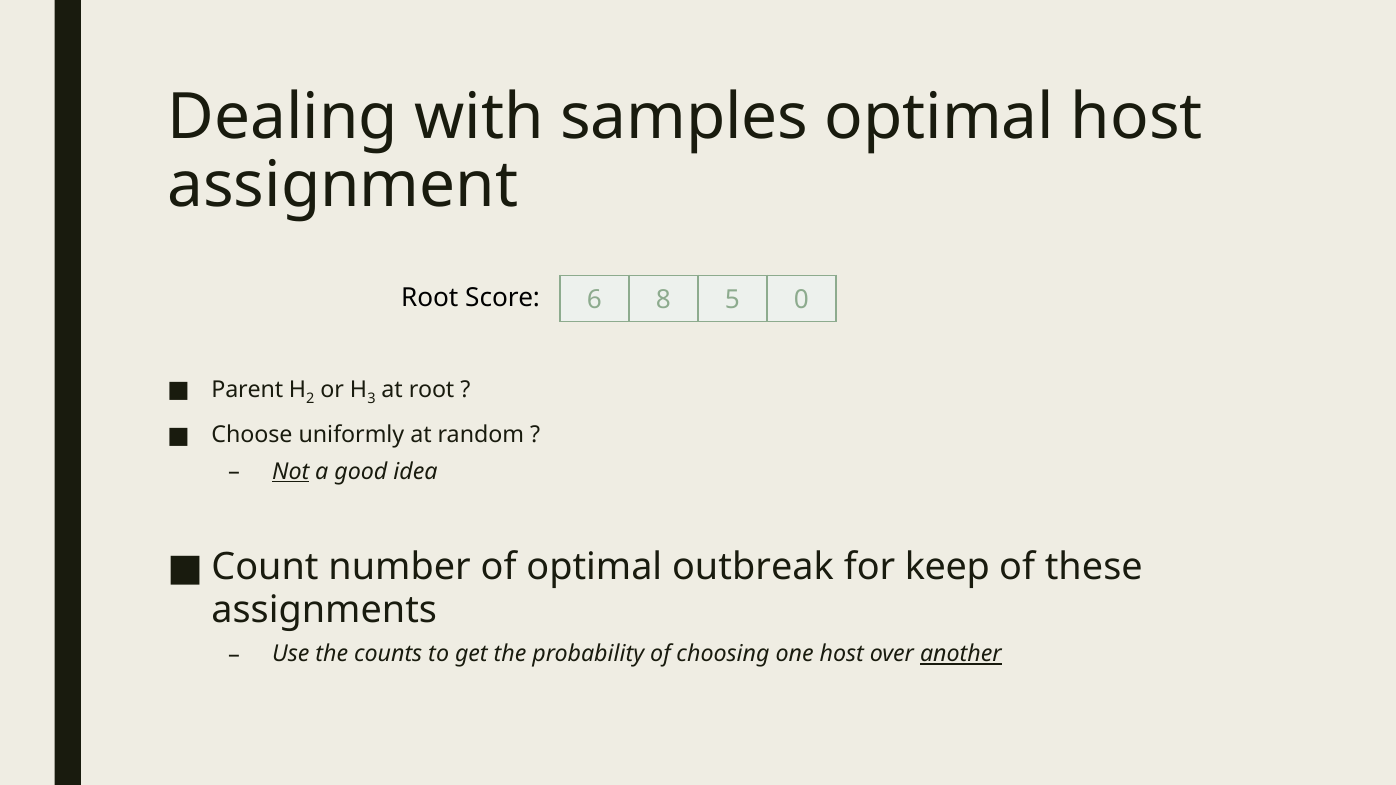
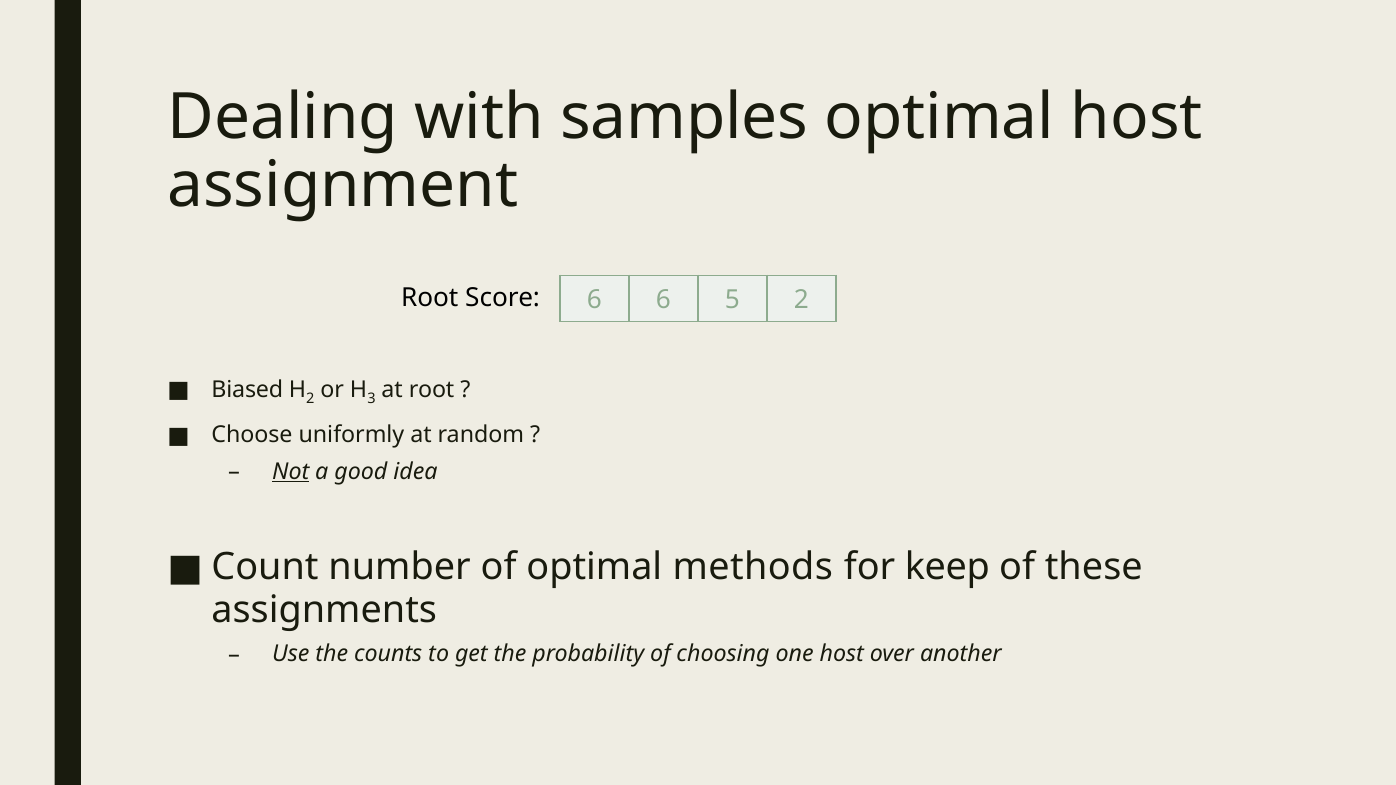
6 8: 8 -> 6
5 0: 0 -> 2
Parent: Parent -> Biased
outbreak: outbreak -> methods
another underline: present -> none
